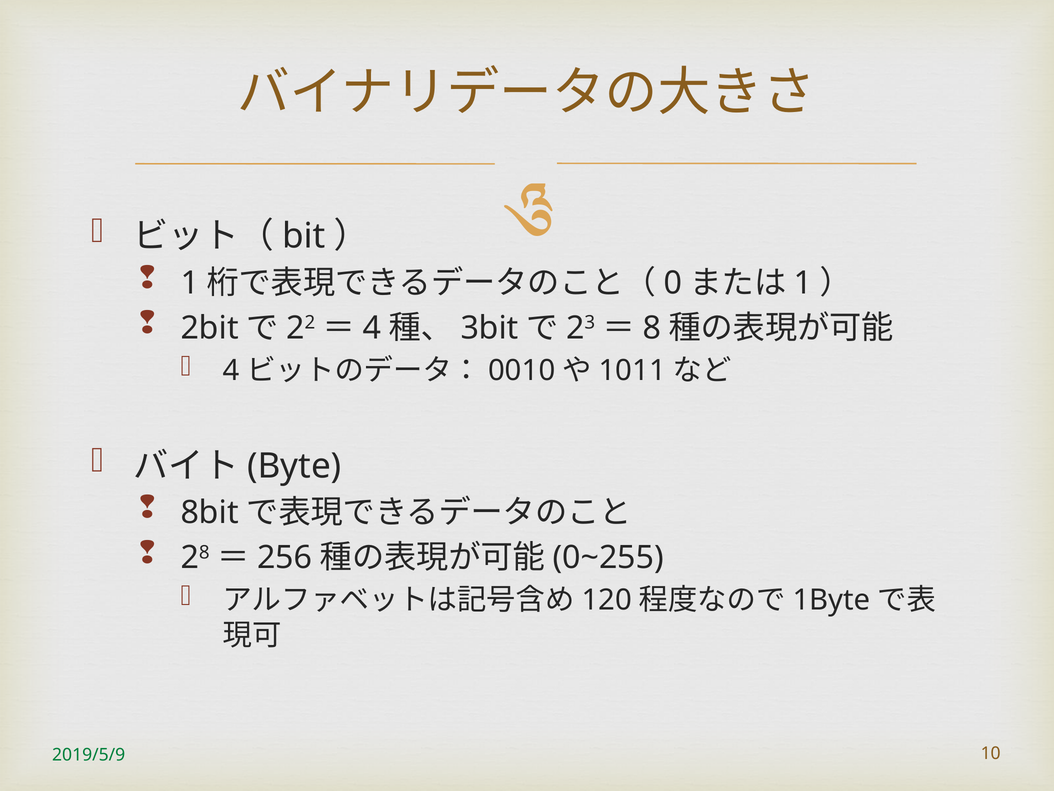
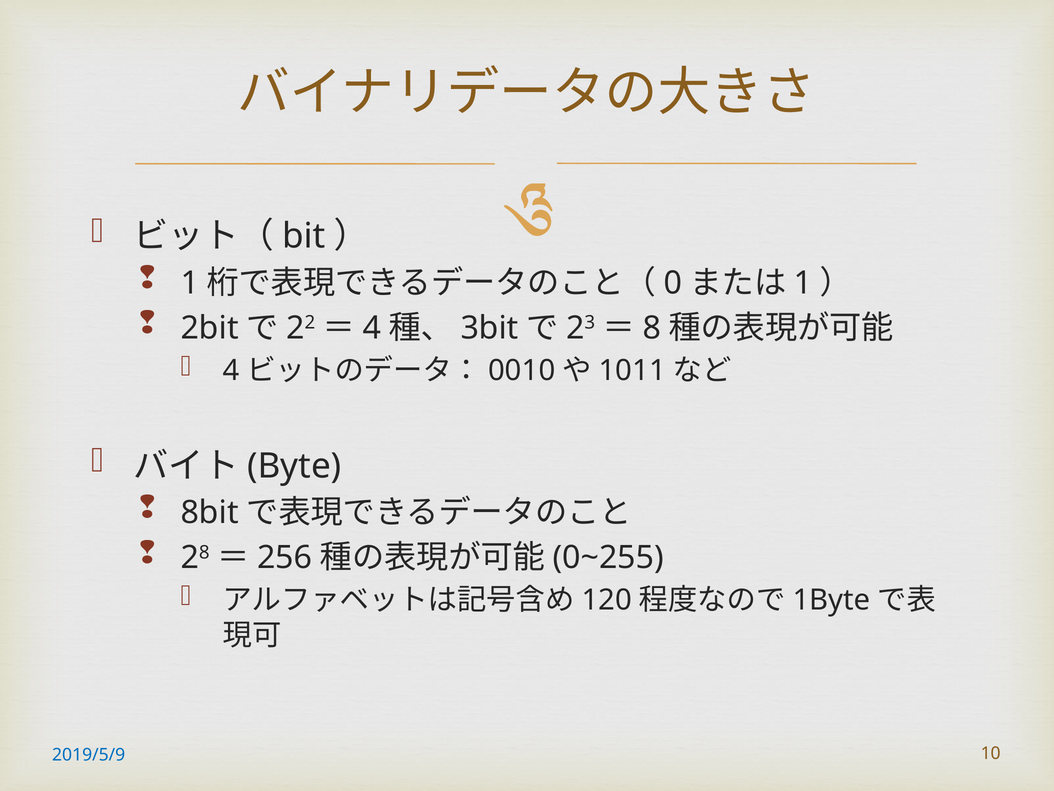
2019/5/9 colour: green -> blue
